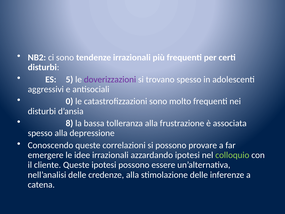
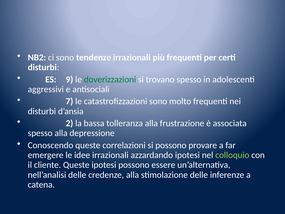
5: 5 -> 9
doverizzazioni colour: purple -> green
0: 0 -> 7
8: 8 -> 2
